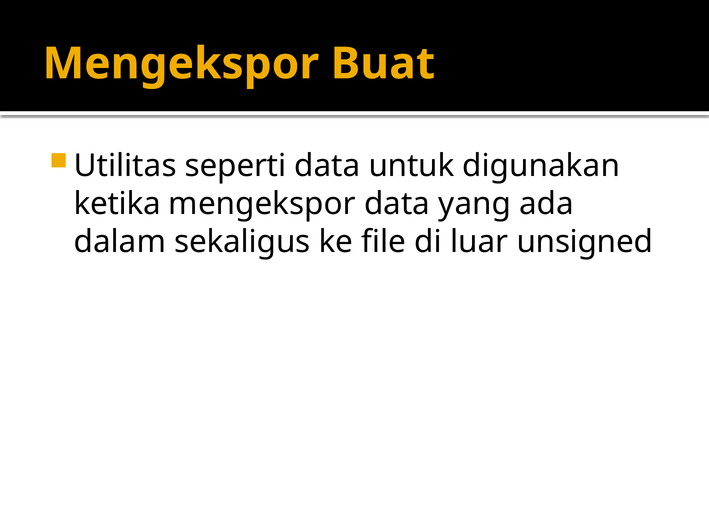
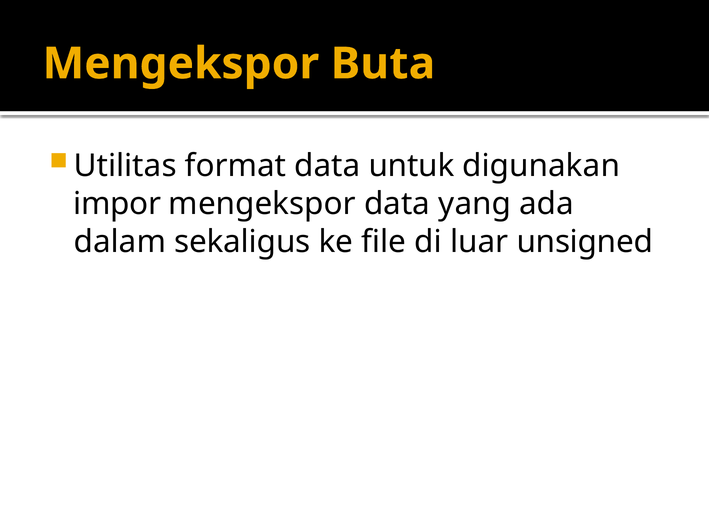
Buat: Buat -> Buta
seperti: seperti -> format
ketika: ketika -> impor
